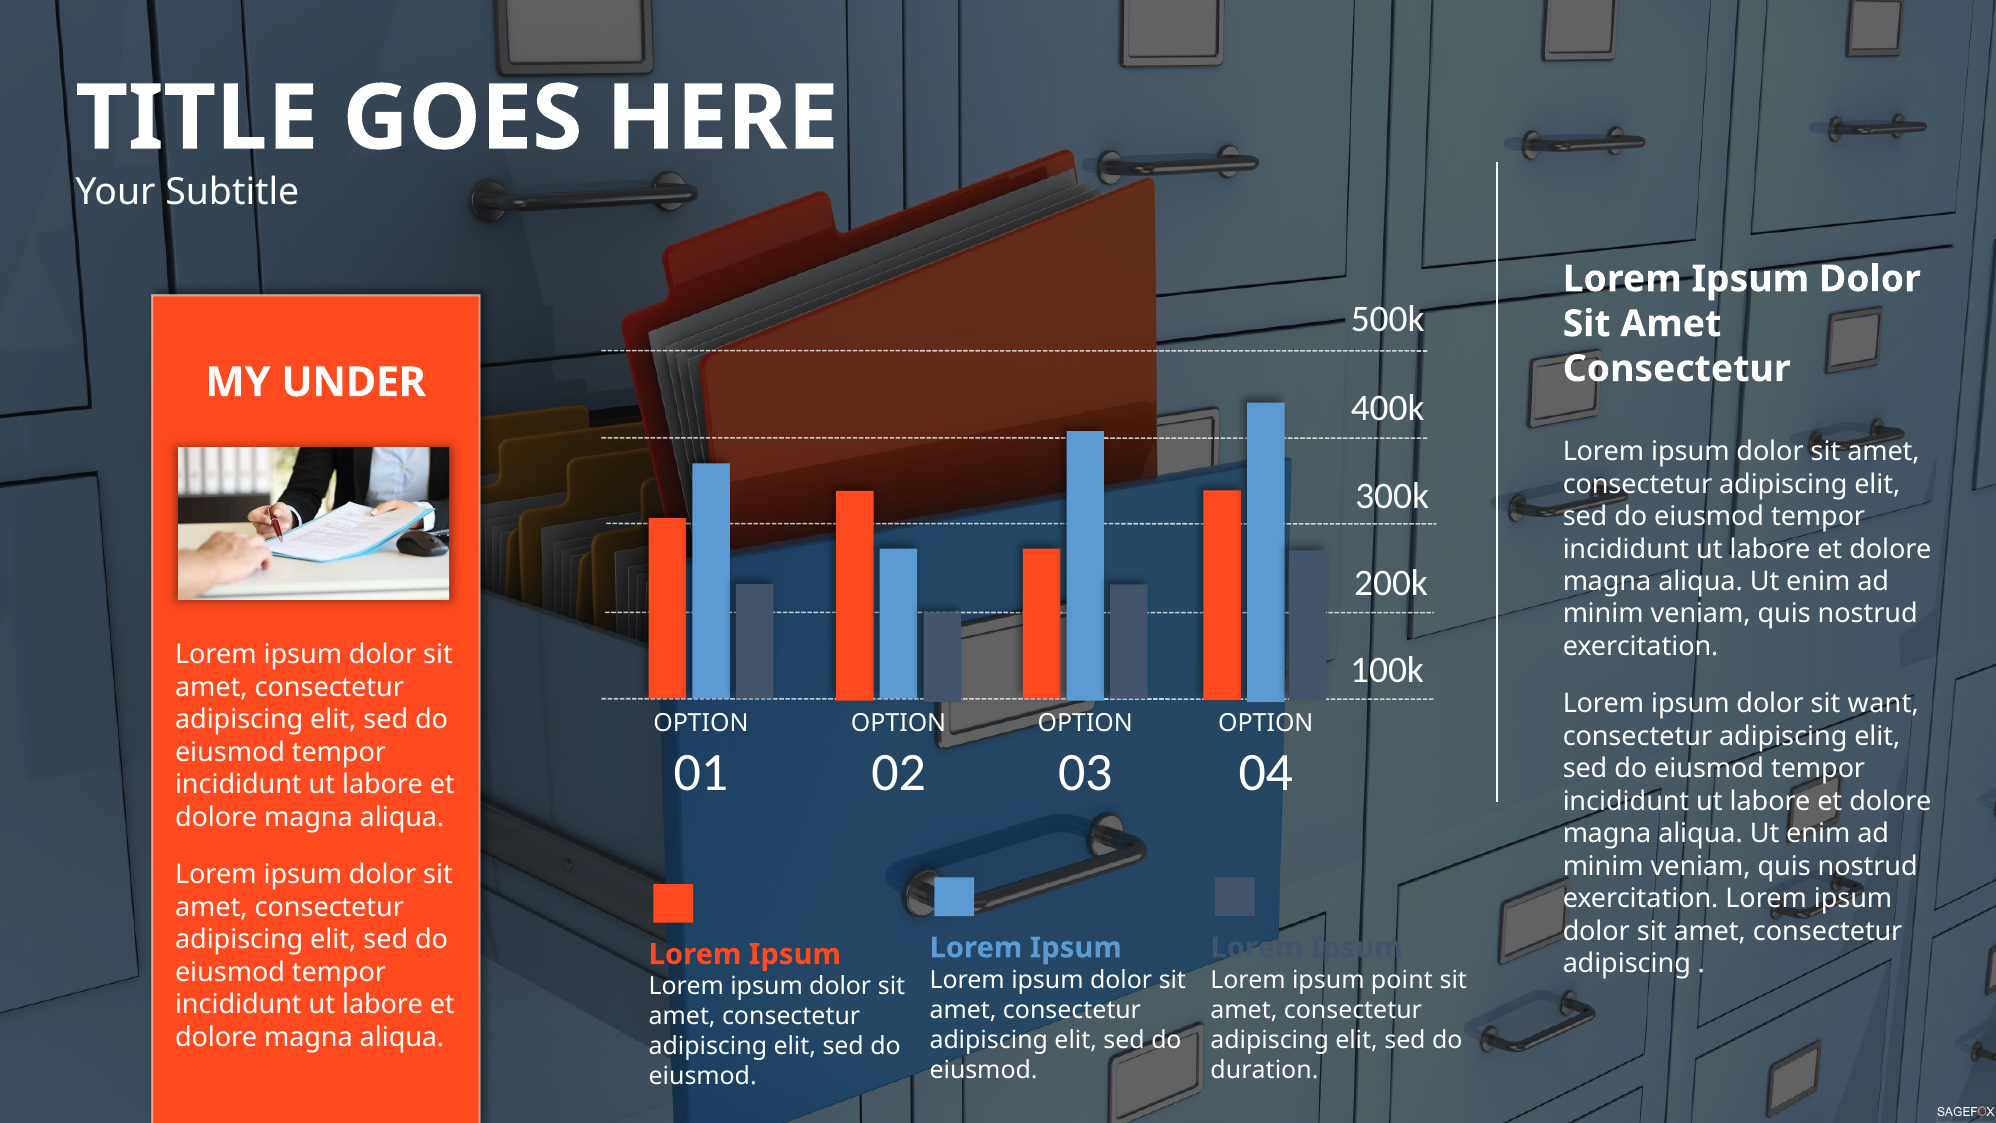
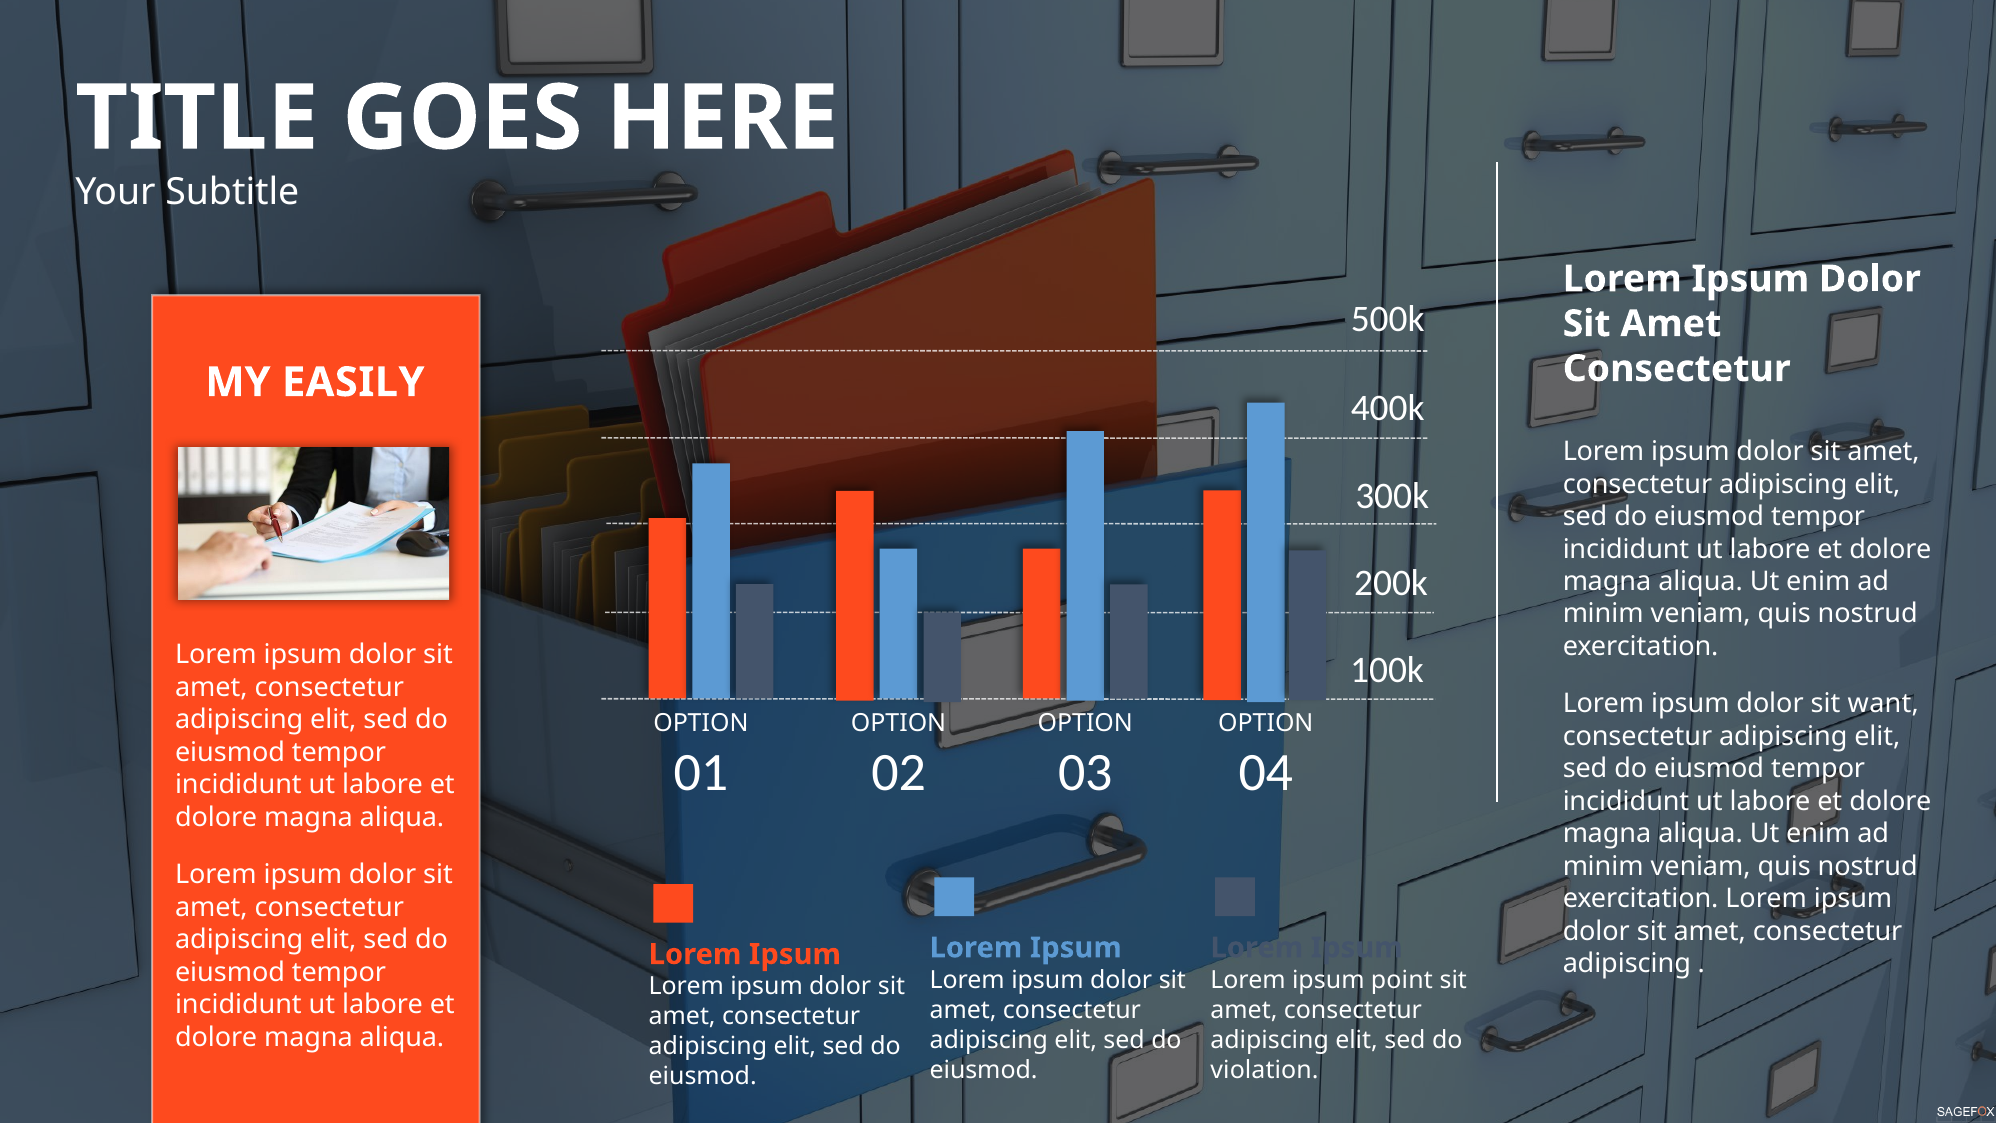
UNDER: UNDER -> EASILY
duration: duration -> violation
